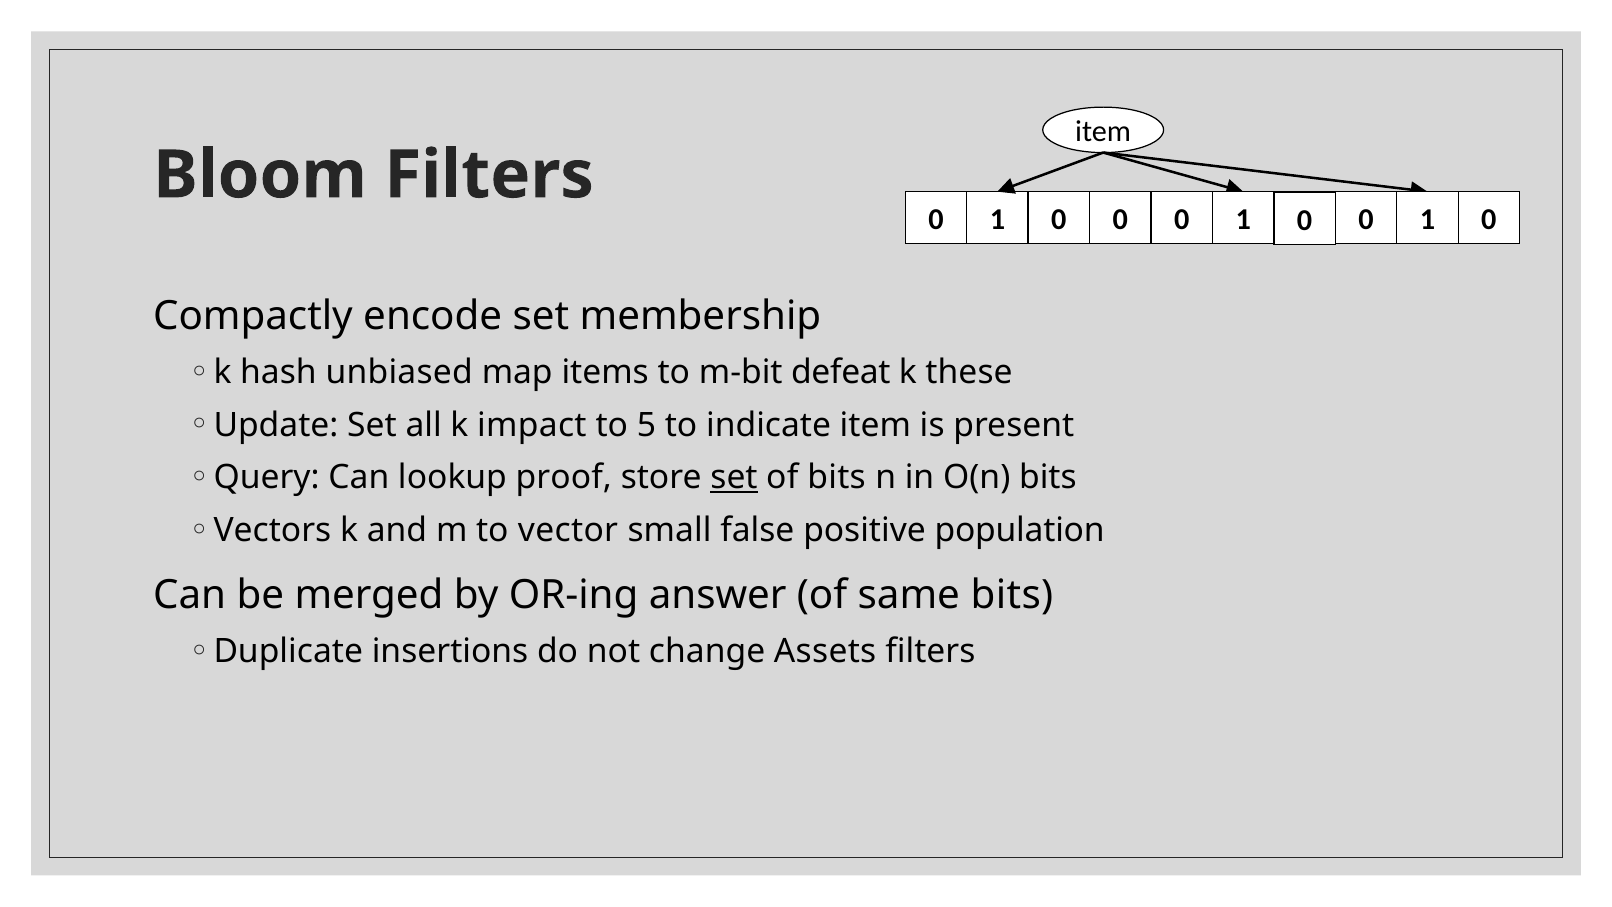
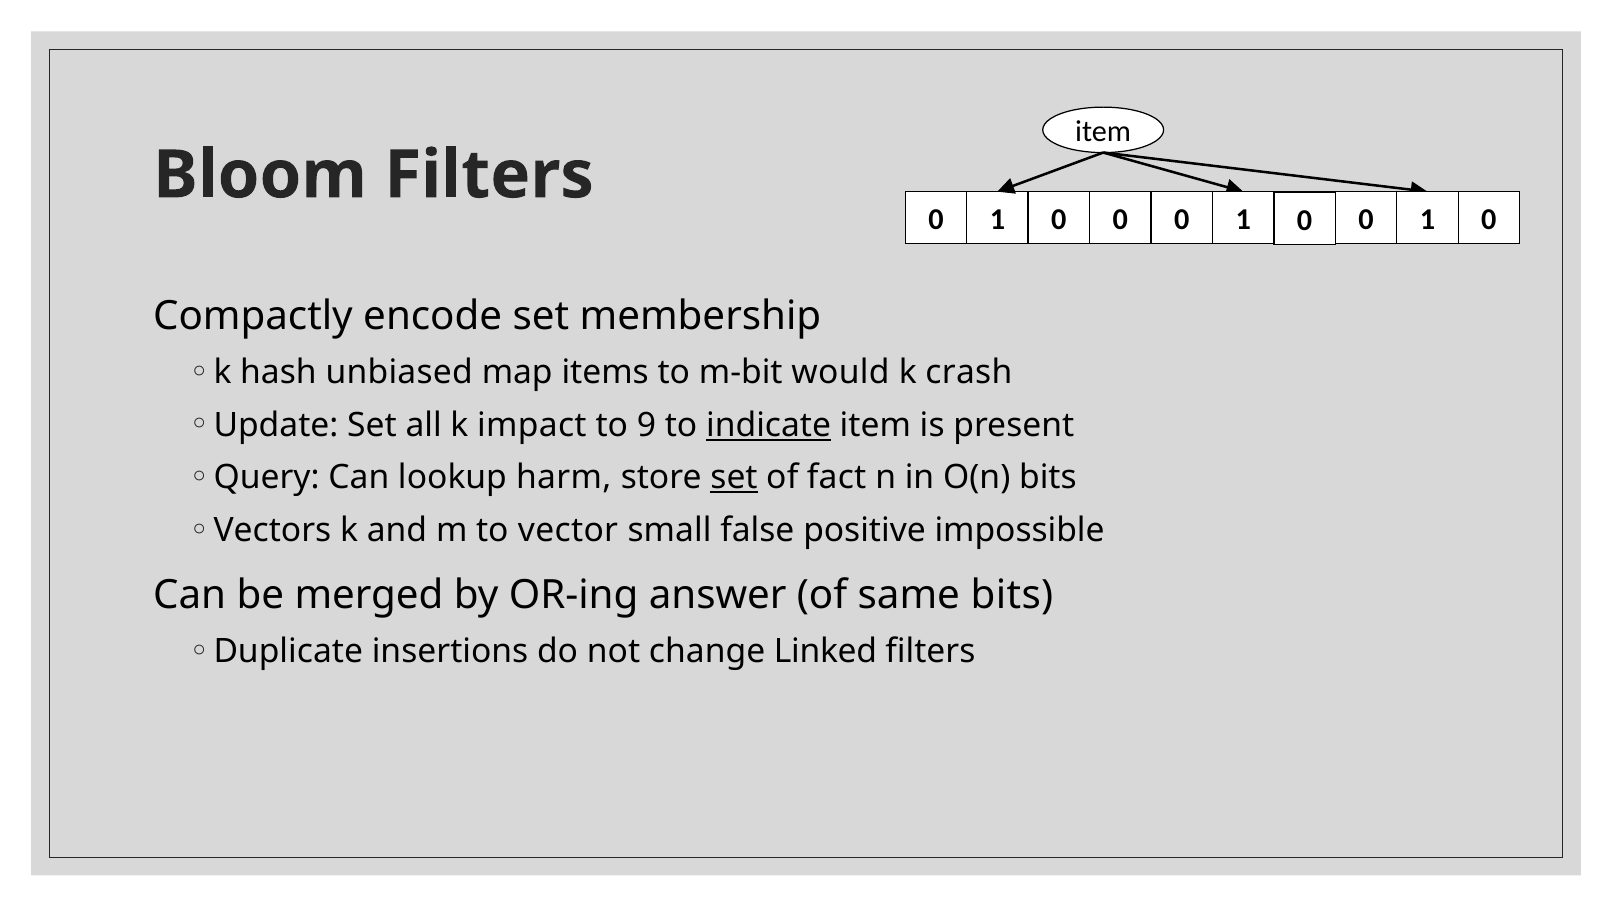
defeat: defeat -> would
these: these -> crash
5: 5 -> 9
indicate underline: none -> present
proof: proof -> harm
of bits: bits -> fact
population: population -> impossible
Assets: Assets -> Linked
